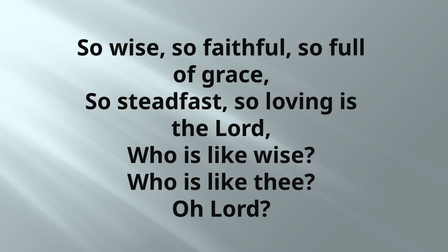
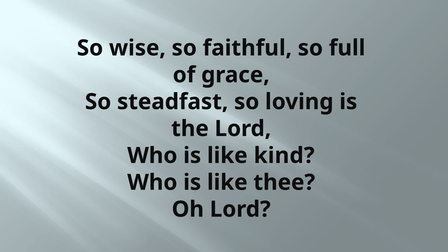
like wise: wise -> kind
